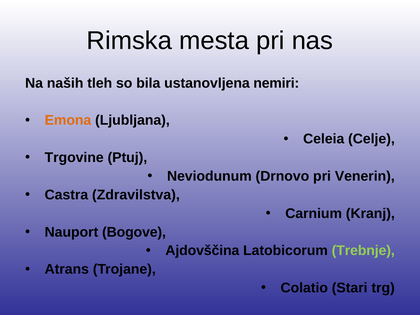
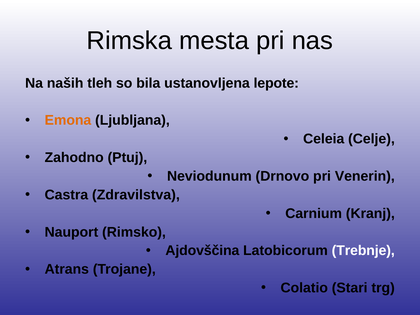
nemiri: nemiri -> lepote
Trgovine: Trgovine -> Zahodno
Bogove: Bogove -> Rimsko
Trebnje colour: light green -> white
